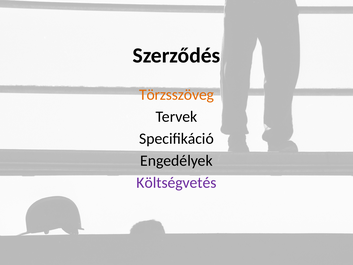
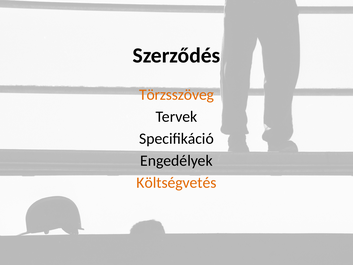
Költségvetés colour: purple -> orange
